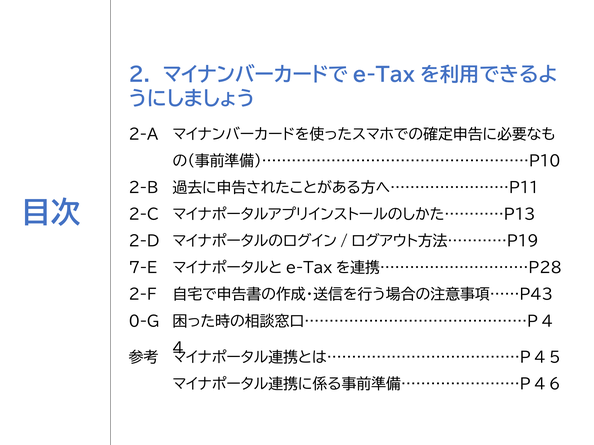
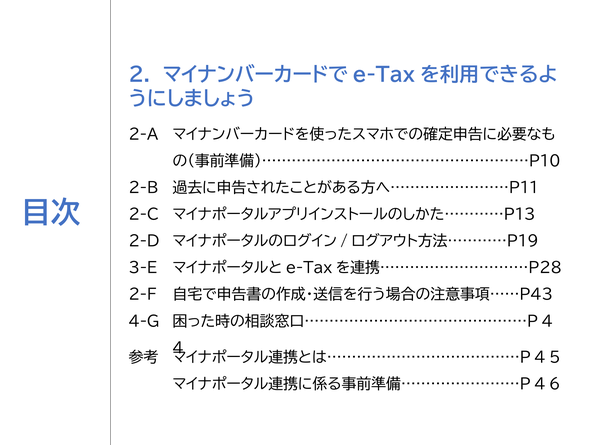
7-E: 7-E -> 3-E
0-G: 0-G -> 4-G
